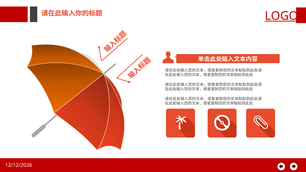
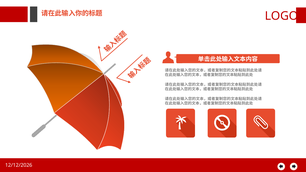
LOGO underline: present -> none
